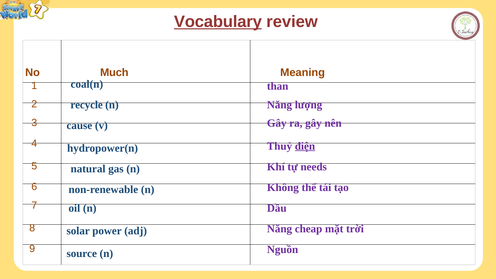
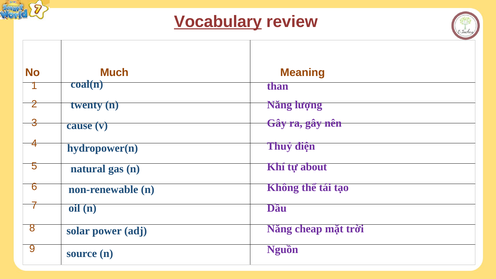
recycle: recycle -> twenty
điện underline: present -> none
needs: needs -> about
